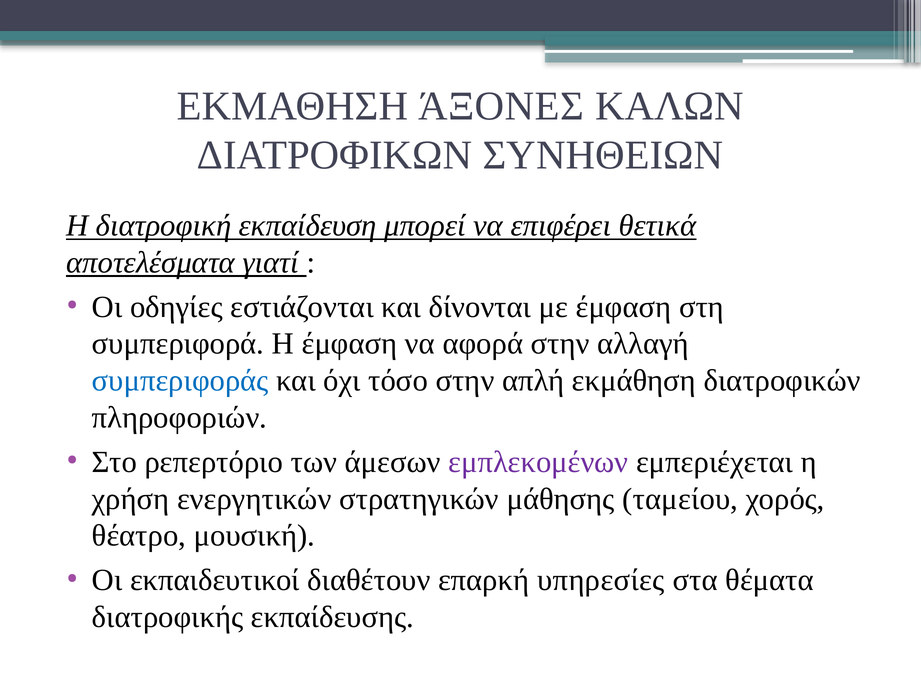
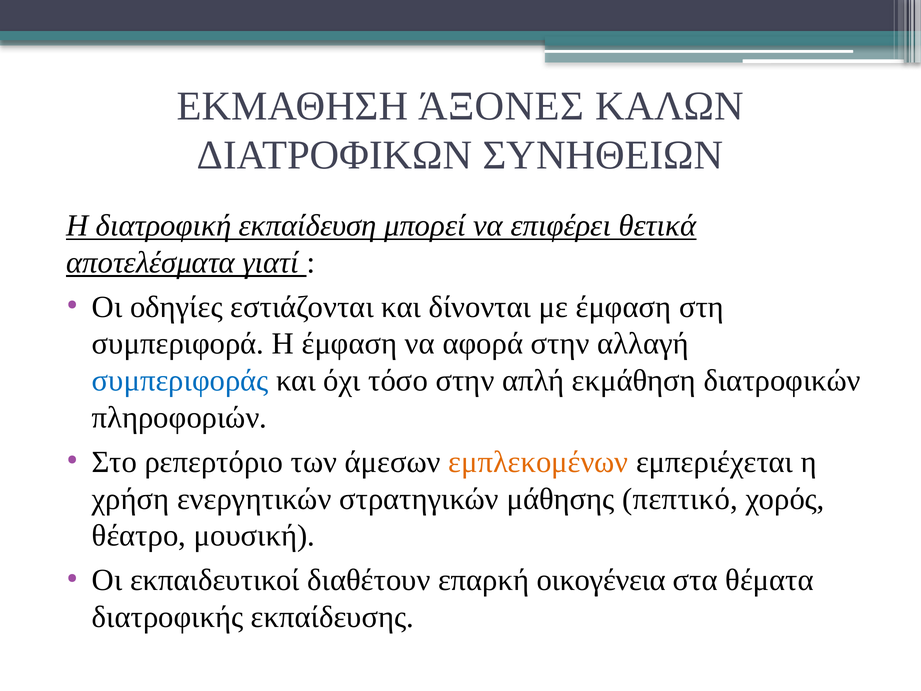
εμπλεκομένων colour: purple -> orange
ταμείου: ταμείου -> πεπτικό
υπηρεσίες: υπηρεσίες -> οικογένεια
